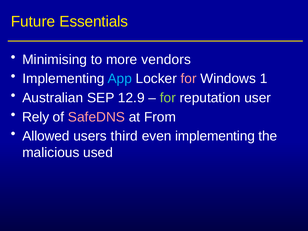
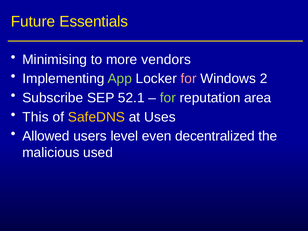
App colour: light blue -> light green
1: 1 -> 2
Australian: Australian -> Subscribe
12.9: 12.9 -> 52.1
user: user -> area
Rely: Rely -> This
SafeDNS colour: pink -> yellow
From: From -> Uses
third: third -> level
even implementing: implementing -> decentralized
